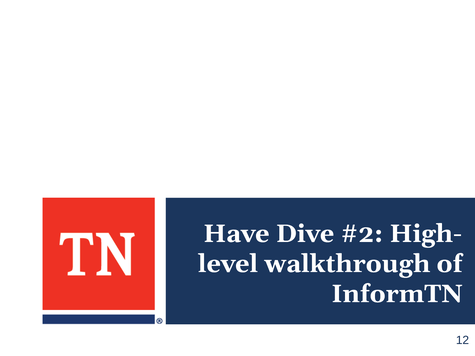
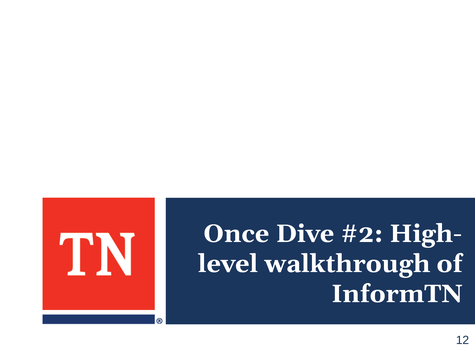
Have: Have -> Once
